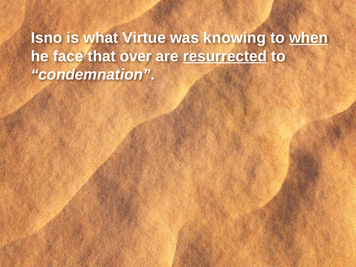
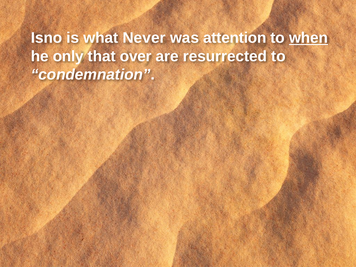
Virtue: Virtue -> Never
knowing: knowing -> attention
face: face -> only
resurrected underline: present -> none
